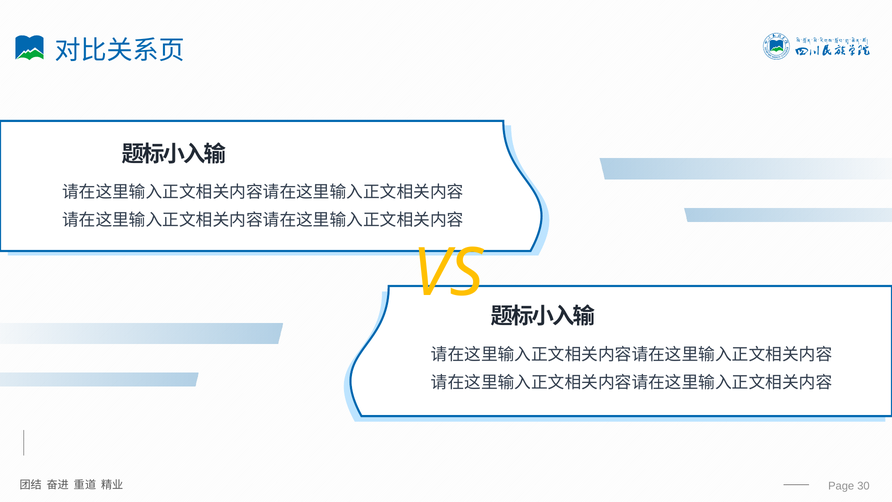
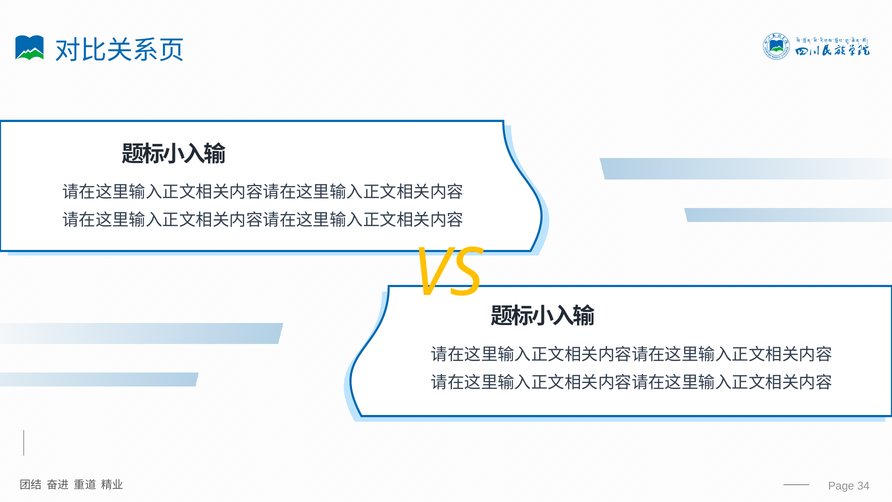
30: 30 -> 34
